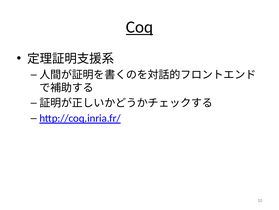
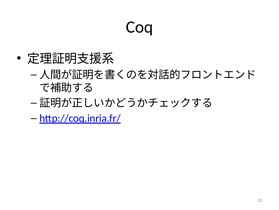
Coq underline: present -> none
